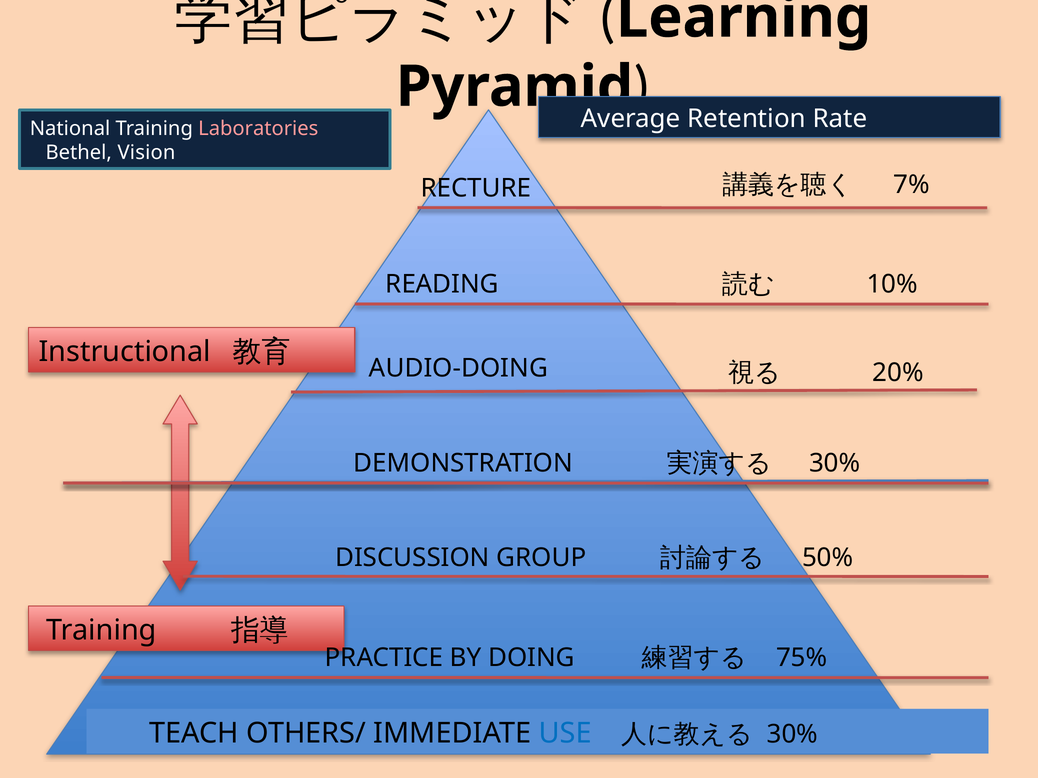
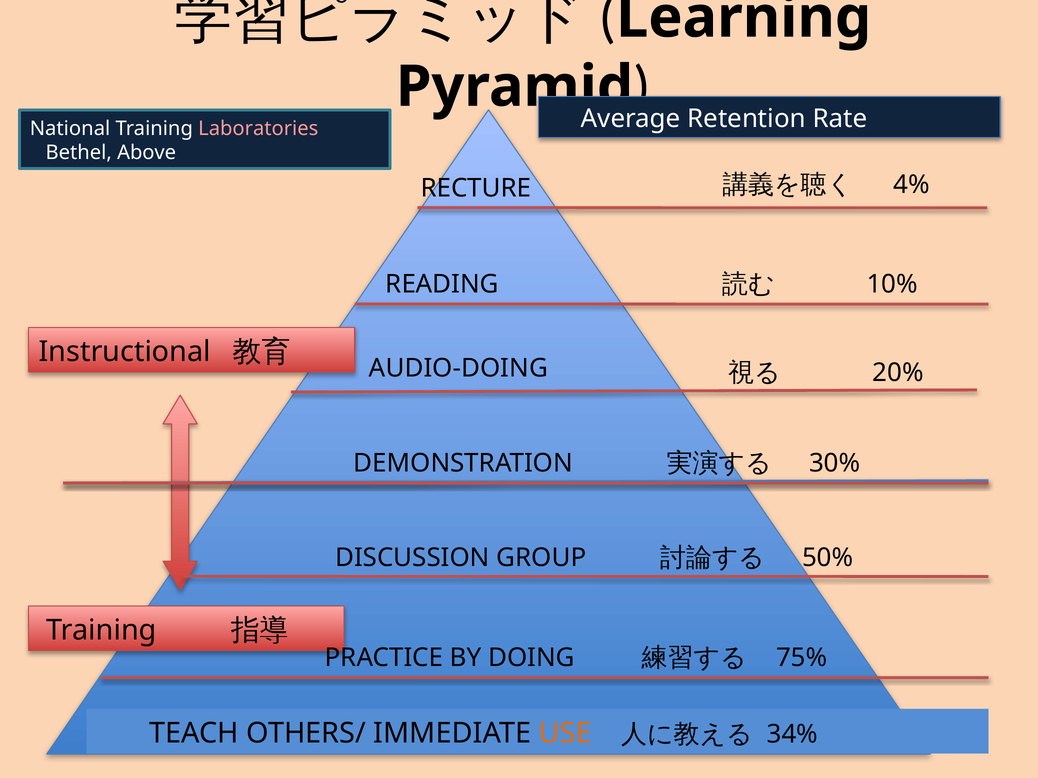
Vision: Vision -> Above
7%: 7% -> 4%
USE colour: blue -> orange
30% at (792, 735): 30% -> 34%
